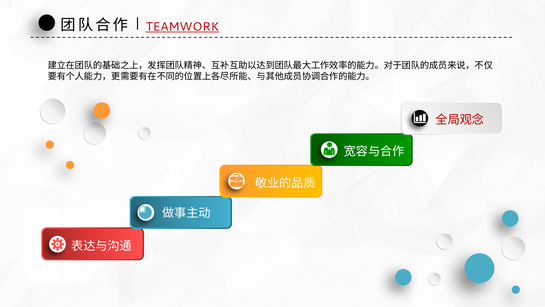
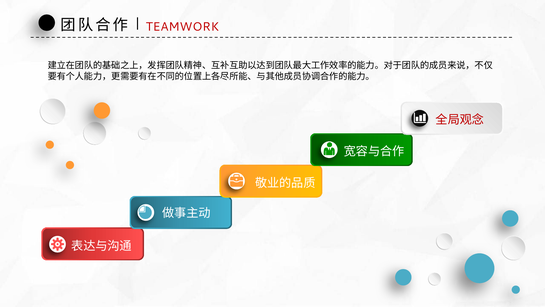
TEAMWORK underline: present -> none
